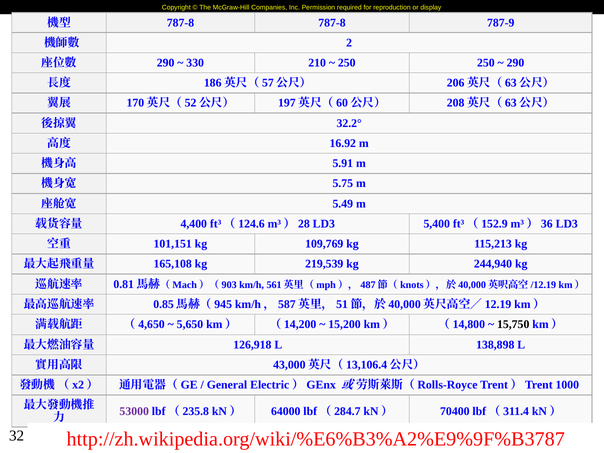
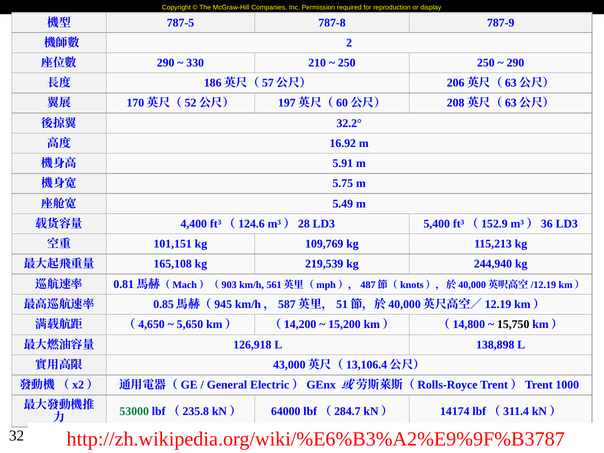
787-8 at (180, 23): 787-8 -> 787-5
53000 colour: purple -> green
70400: 70400 -> 14174
